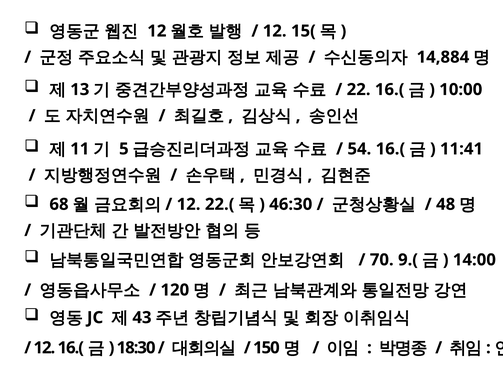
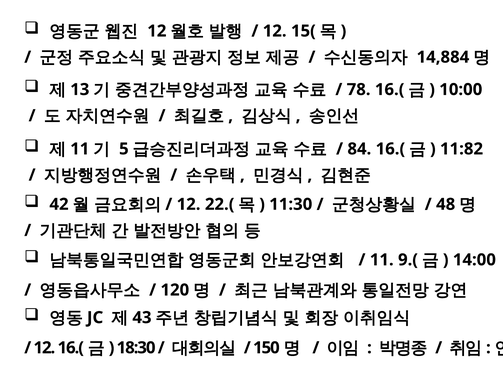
22: 22 -> 78
54: 54 -> 84
11:41: 11:41 -> 11:82
68: 68 -> 42
46:30: 46:30 -> 11:30
70 at (382, 260): 70 -> 11
